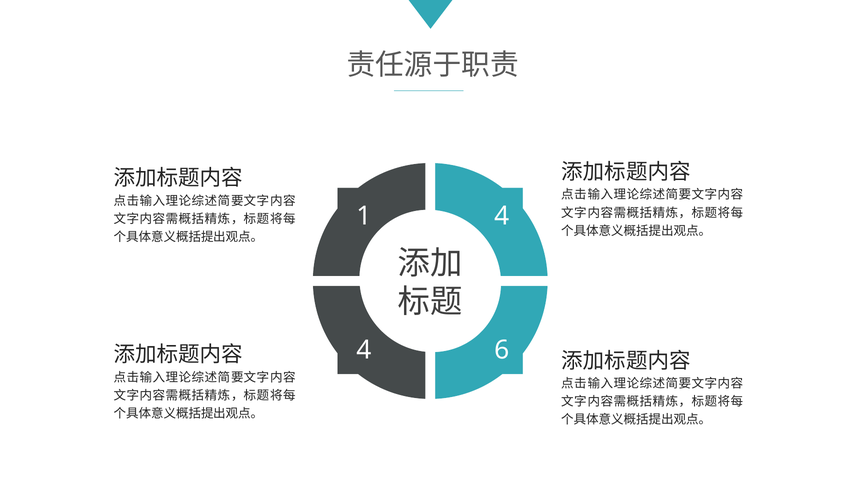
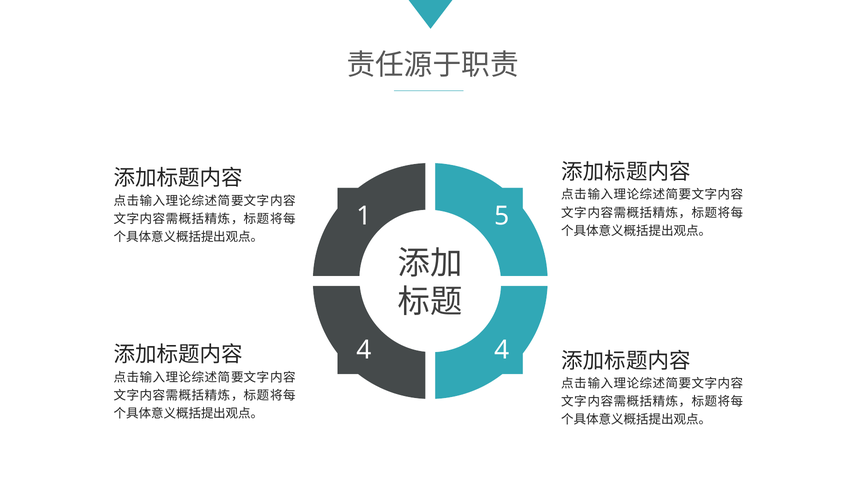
1 4: 4 -> 5
4 6: 6 -> 4
